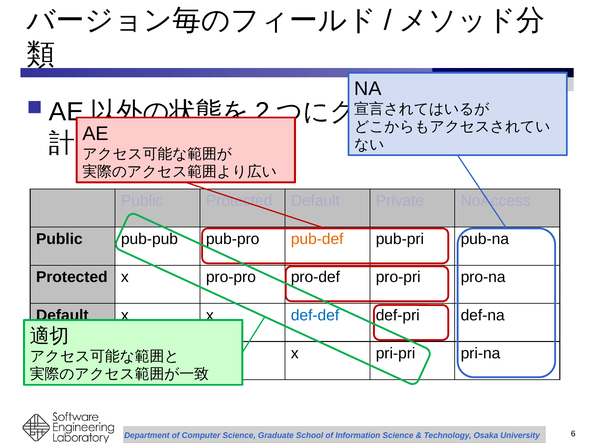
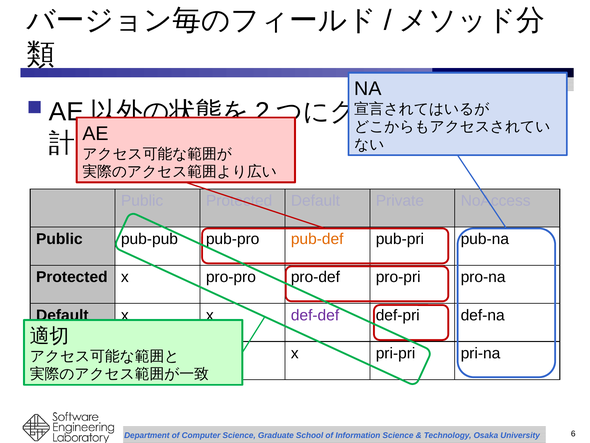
def-def colour: blue -> purple
